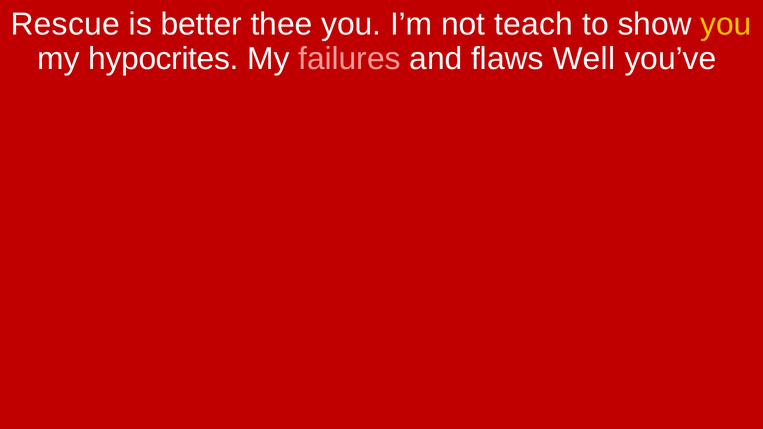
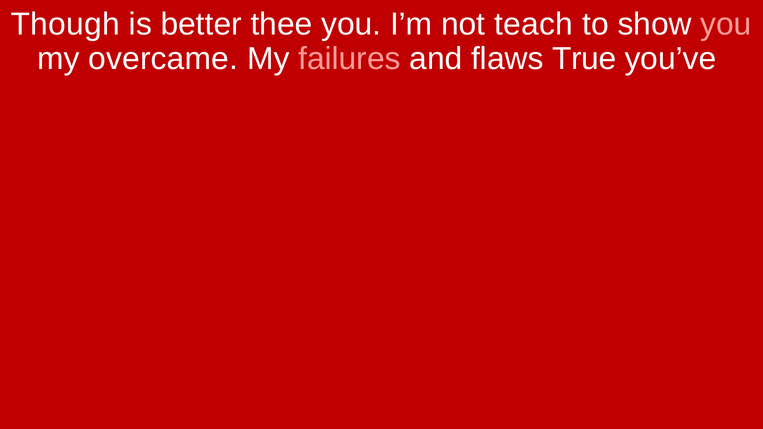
Rescue: Rescue -> Though
you at (726, 24) colour: yellow -> pink
hypocrites: hypocrites -> overcame
Well: Well -> True
